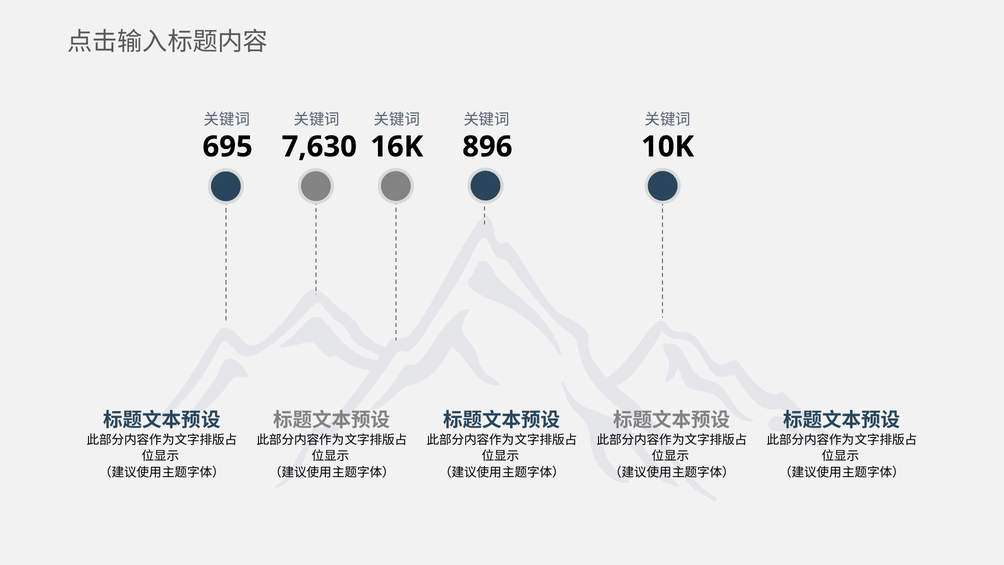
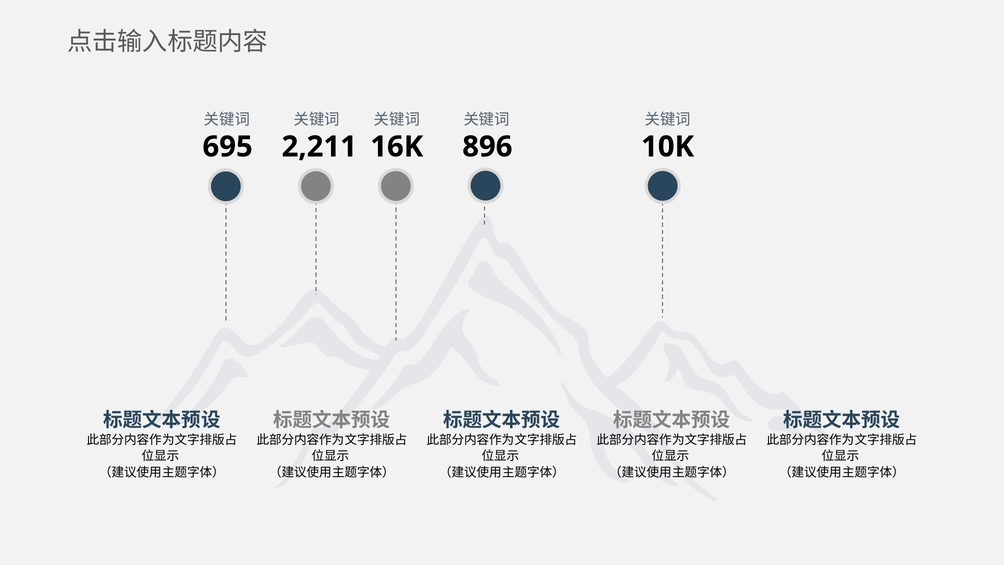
7,630: 7,630 -> 2,211
